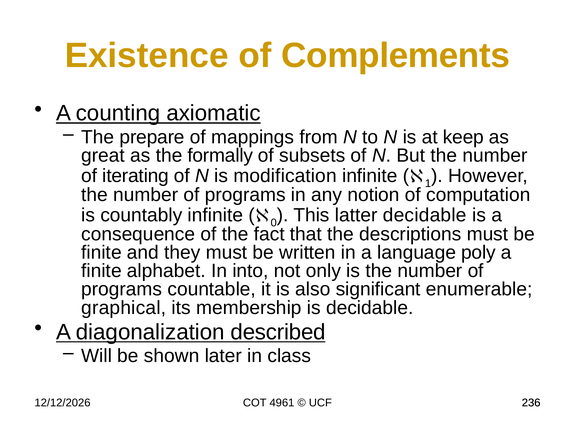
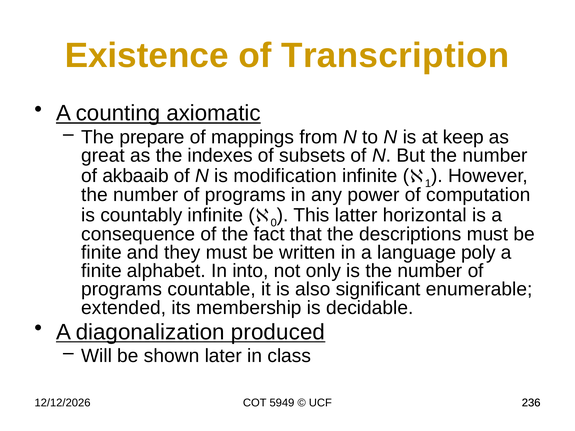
Complements: Complements -> Transcription
formally: formally -> indexes
iterating: iterating -> akbaaib
notion: notion -> power
latter decidable: decidable -> horizontal
graphical: graphical -> extended
described: described -> produced
4961: 4961 -> 5949
